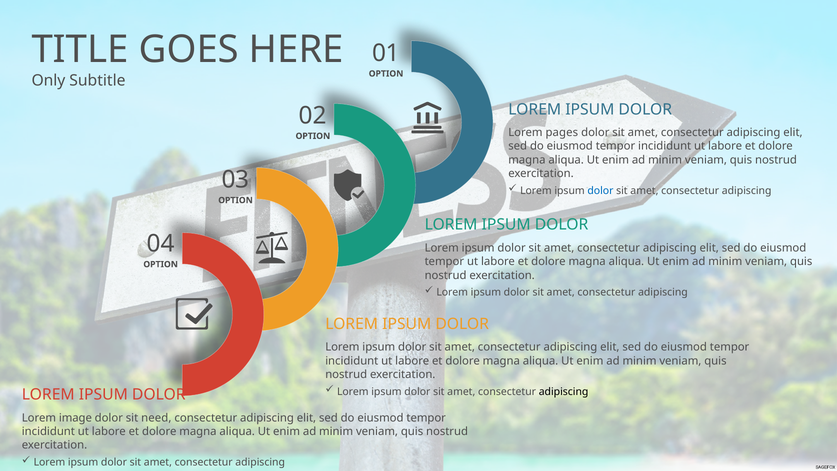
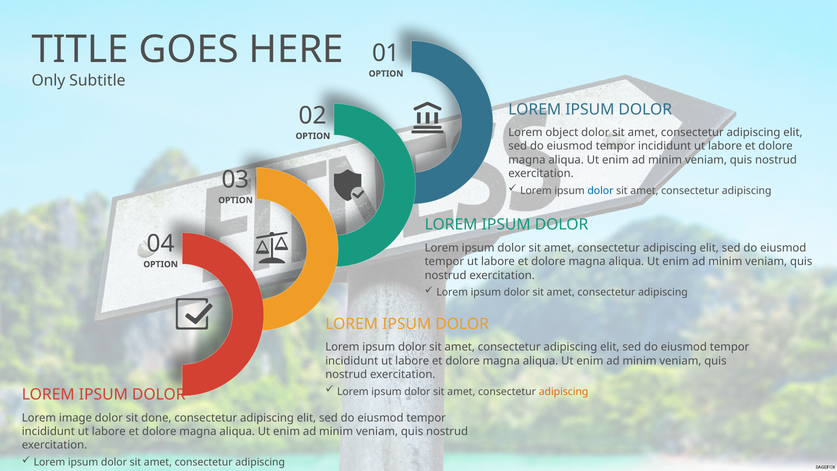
pages: pages -> object
adipiscing at (564, 392) colour: black -> orange
need: need -> done
